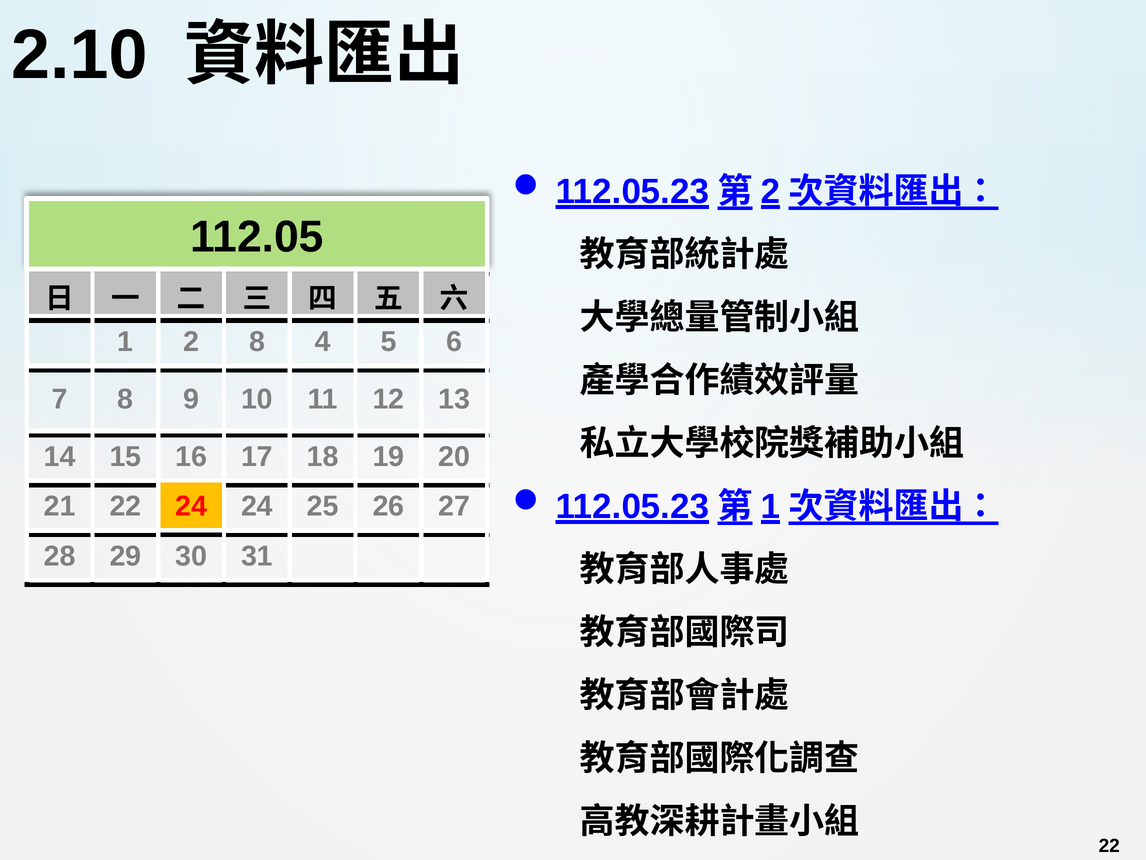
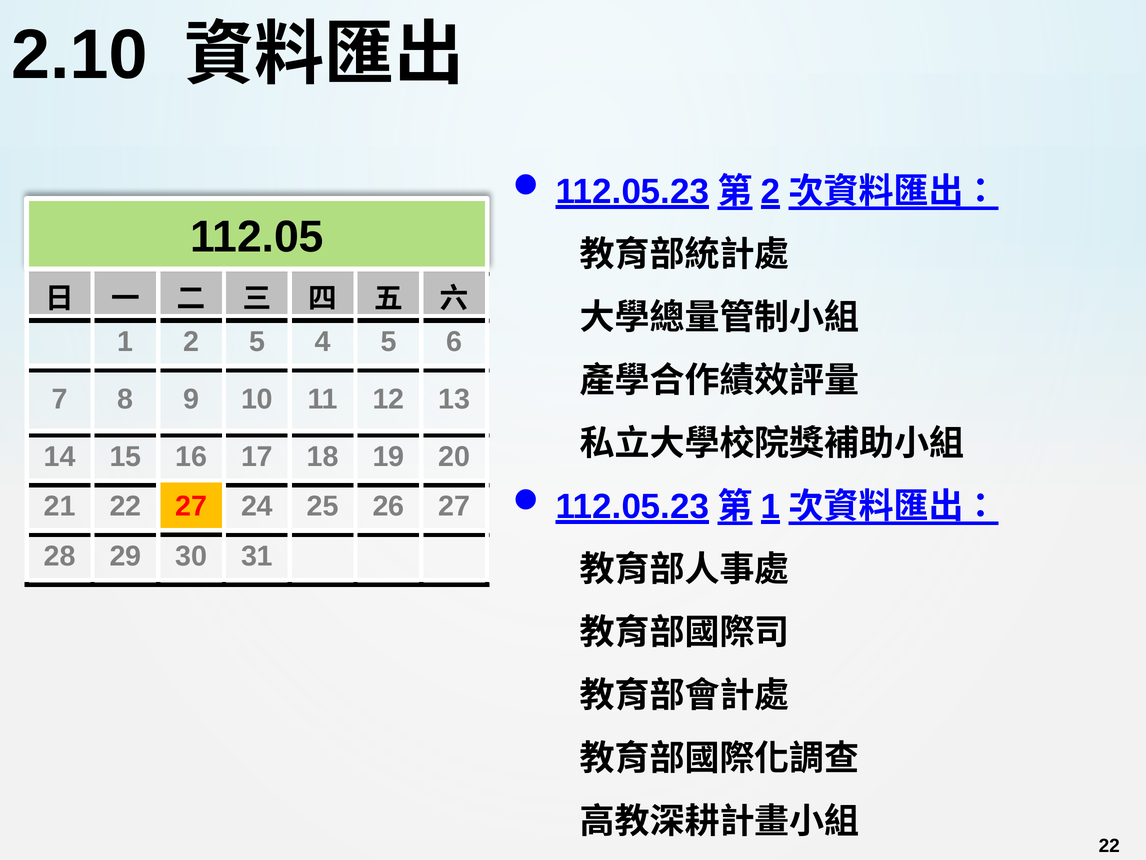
2 8: 8 -> 5
22 24: 24 -> 27
